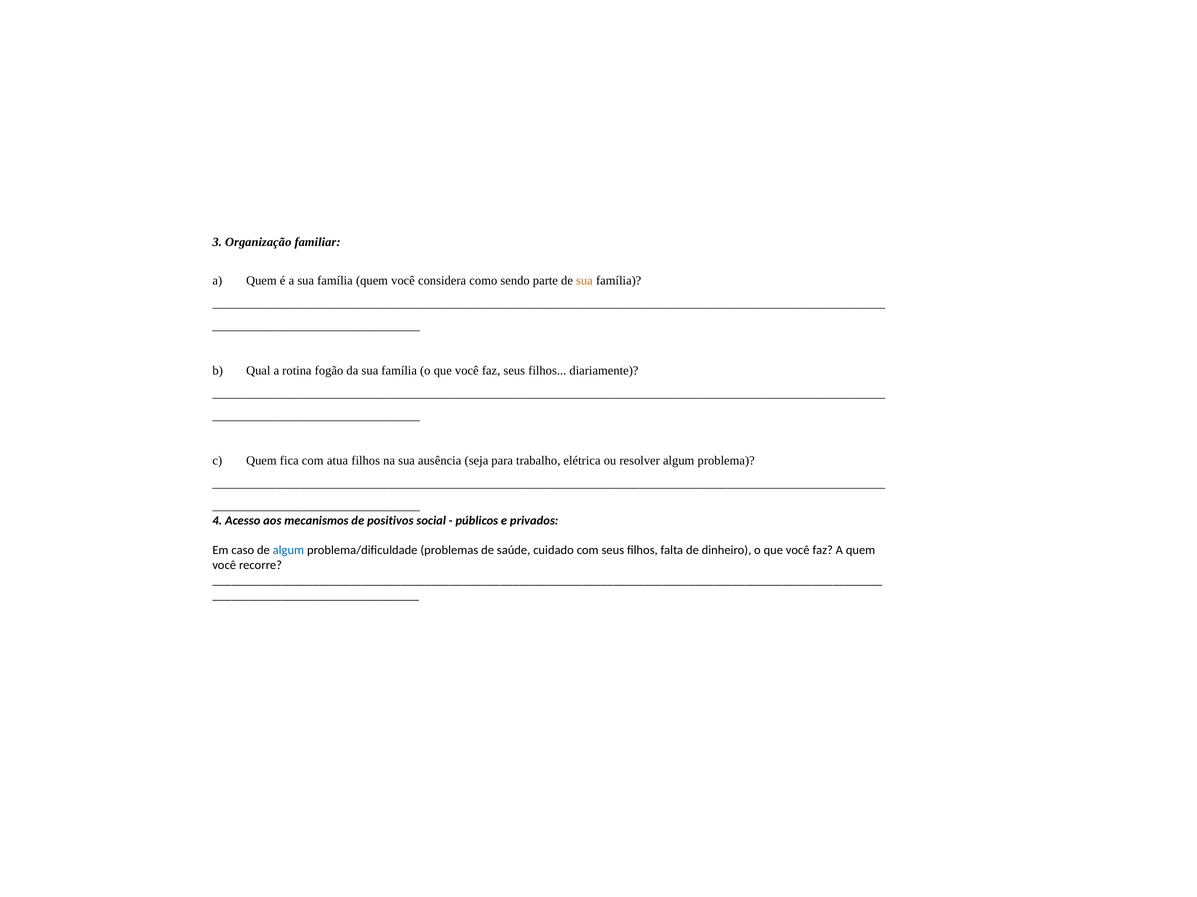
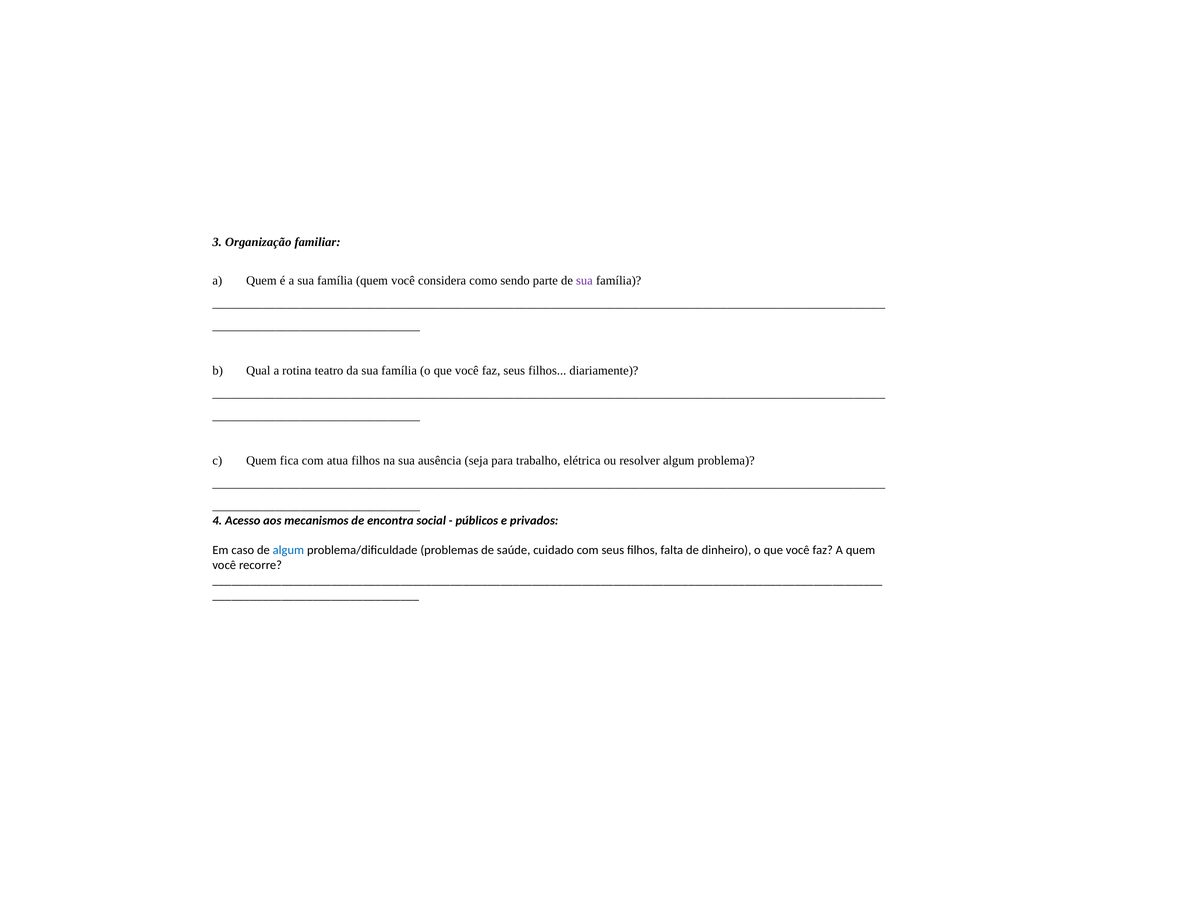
sua at (584, 281) colour: orange -> purple
fogão: fogão -> teatro
positivos: positivos -> encontra
